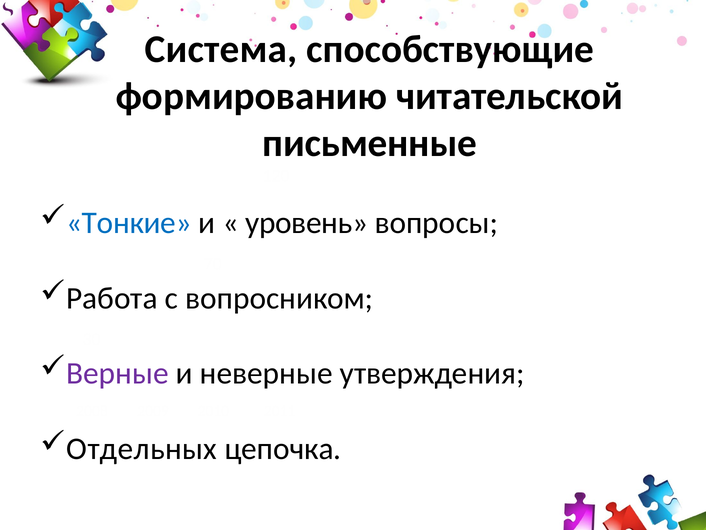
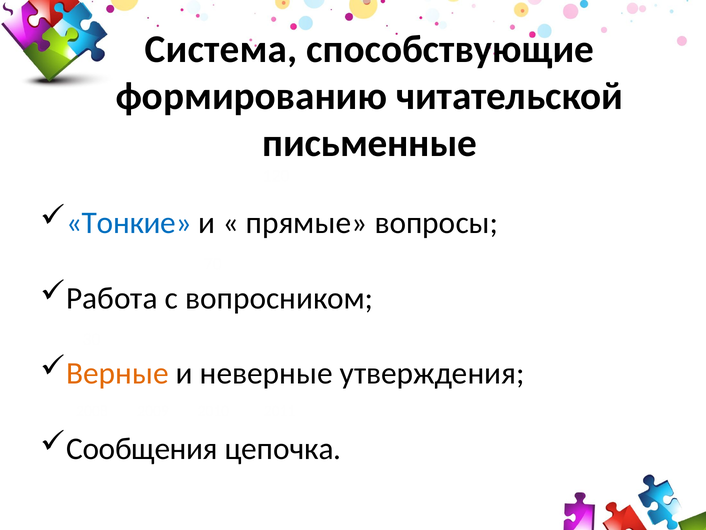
уровень: уровень -> прямые
Верные colour: purple -> orange
Отдельных: Отдельных -> Сообщения
